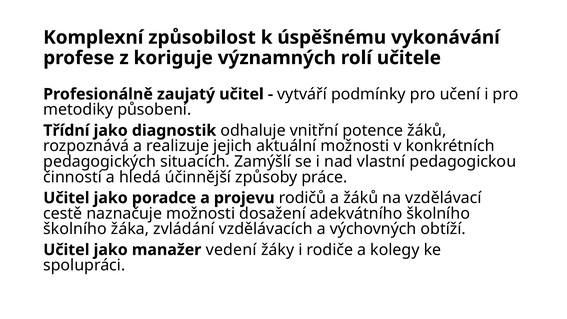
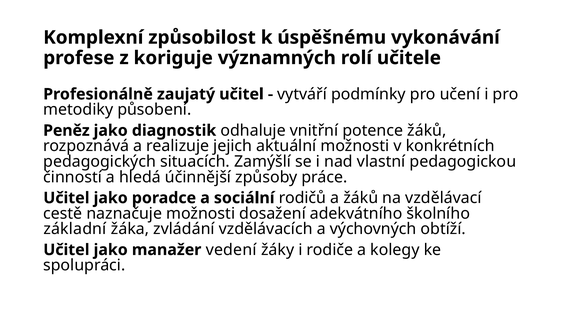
Třídní: Třídní -> Peněz
projevu: projevu -> sociální
školního at (75, 229): školního -> základní
